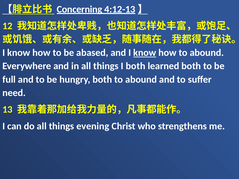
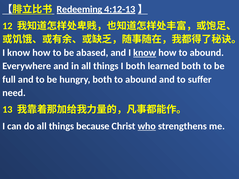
Concerning: Concerning -> Redeeming
evening: evening -> because
who underline: none -> present
